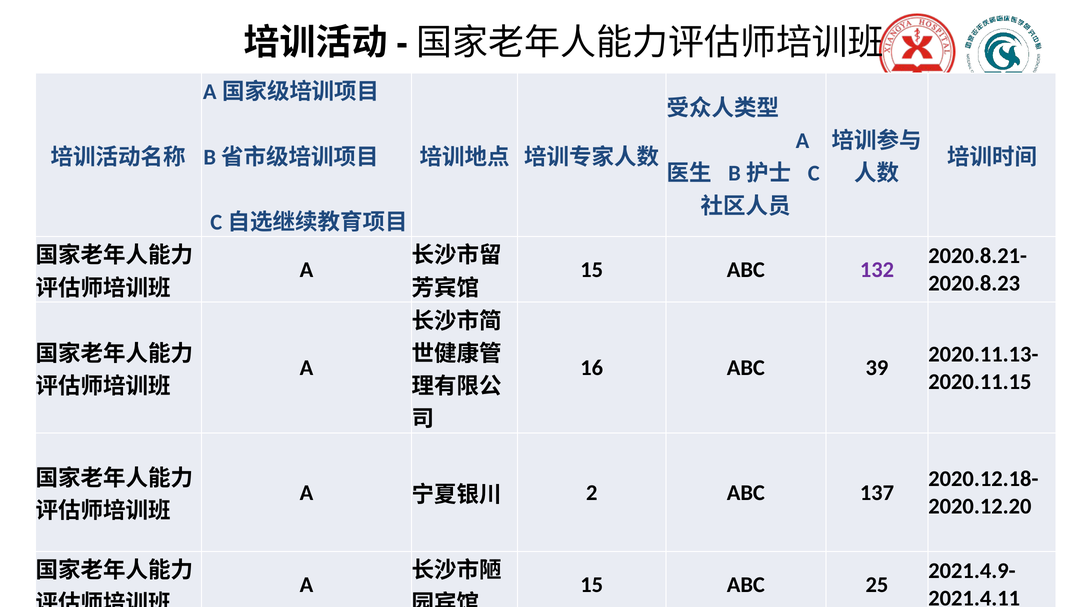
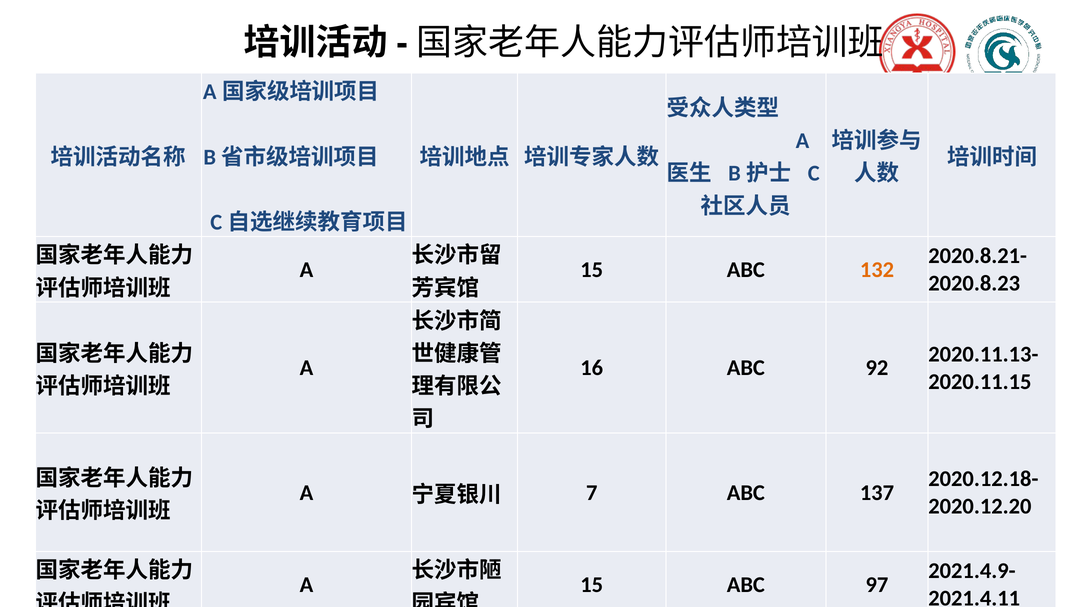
132 colour: purple -> orange
39: 39 -> 92
2: 2 -> 7
25: 25 -> 97
